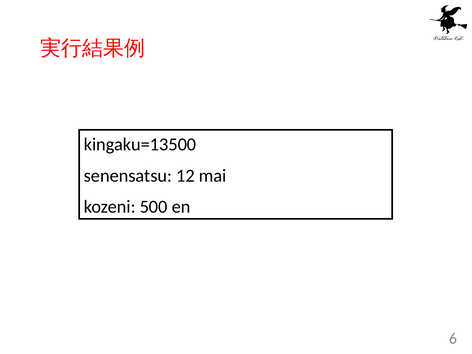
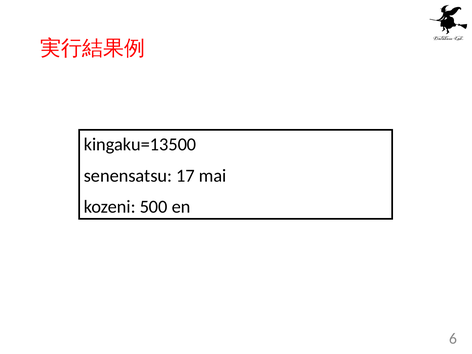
12: 12 -> 17
